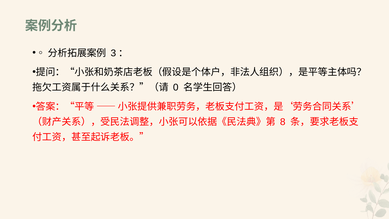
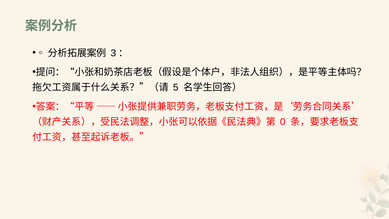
0: 0 -> 5
8: 8 -> 0
